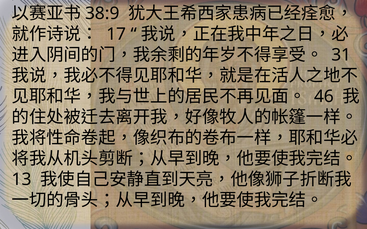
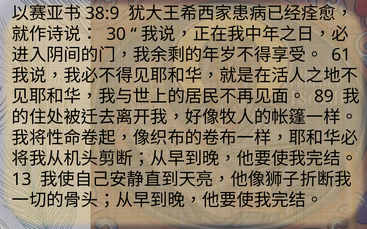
17: 17 -> 30
31: 31 -> 61
46: 46 -> 89
